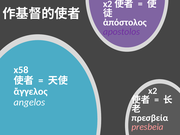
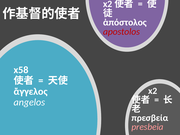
apostolos colour: purple -> red
